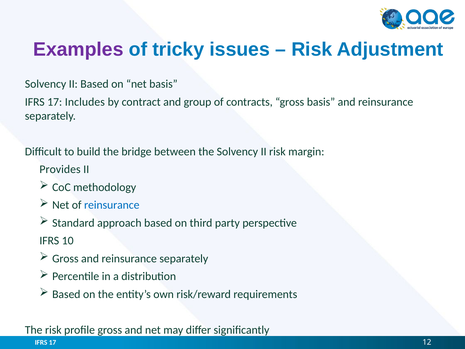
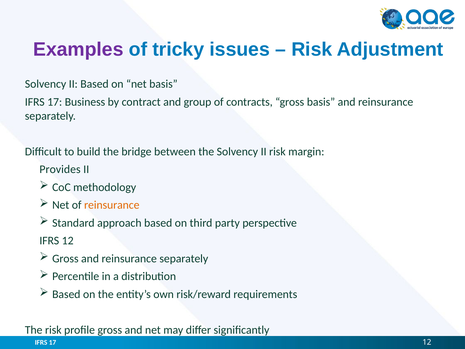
Includes: Includes -> Business
reinsurance at (112, 205) colour: blue -> orange
IFRS 10: 10 -> 12
